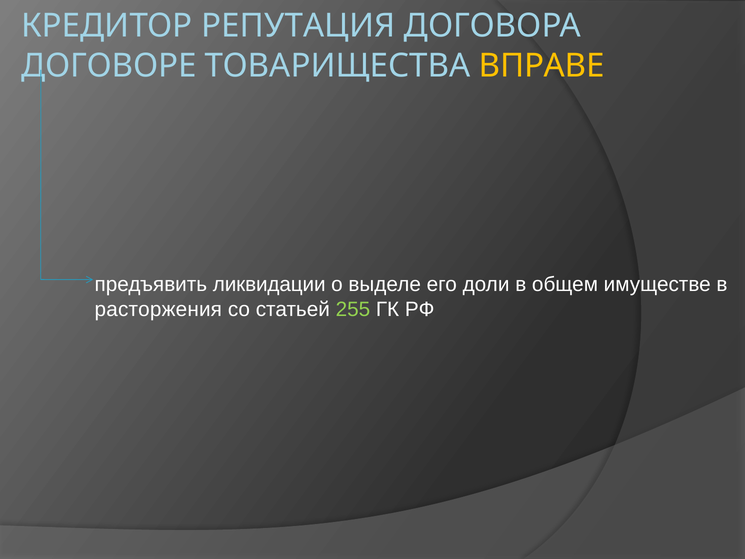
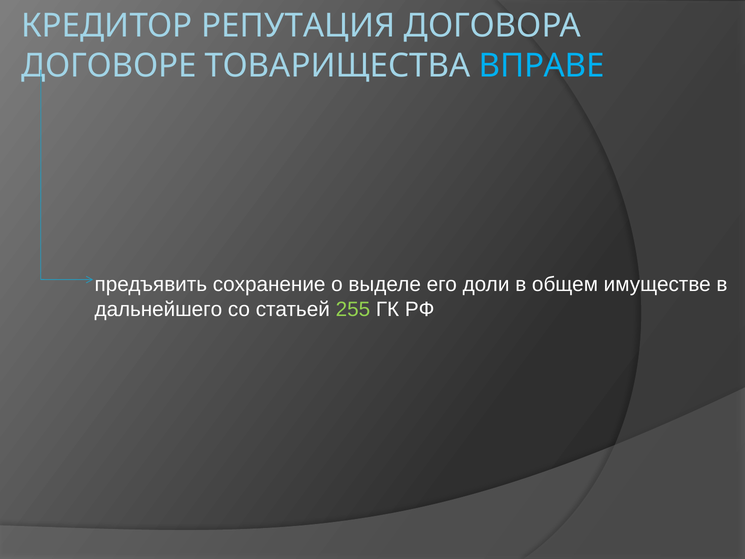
ВПРАВЕ colour: yellow -> light blue
ликвидации: ликвидации -> сохранение
расторжения: расторжения -> дальнейшего
